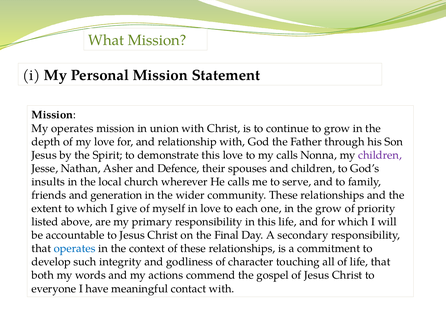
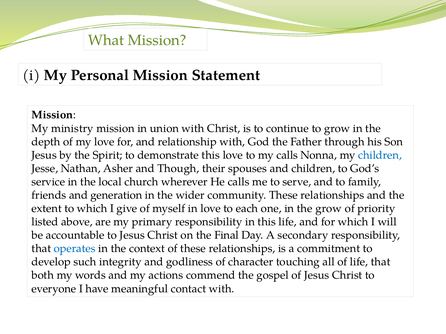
My operates: operates -> ministry
children at (380, 155) colour: purple -> blue
Defence: Defence -> Though
insults: insults -> service
